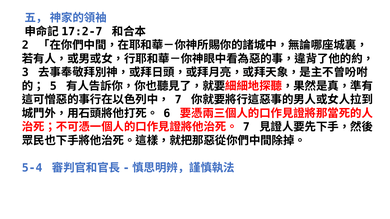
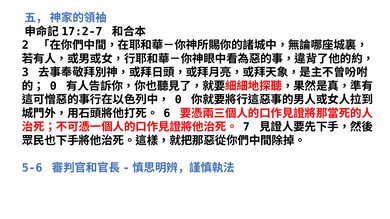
5 at (53, 86): 5 -> 0
7 at (178, 100): 7 -> 0
5-4: 5-4 -> 5-6
